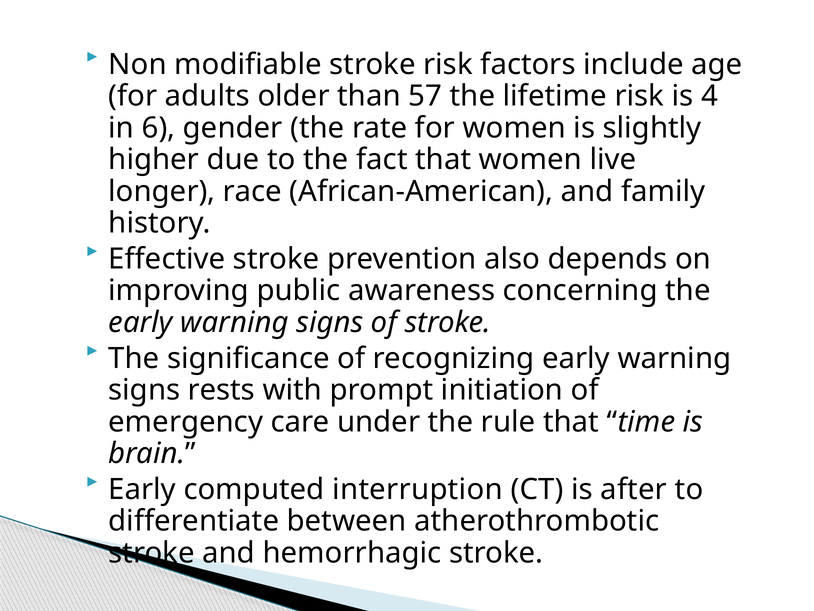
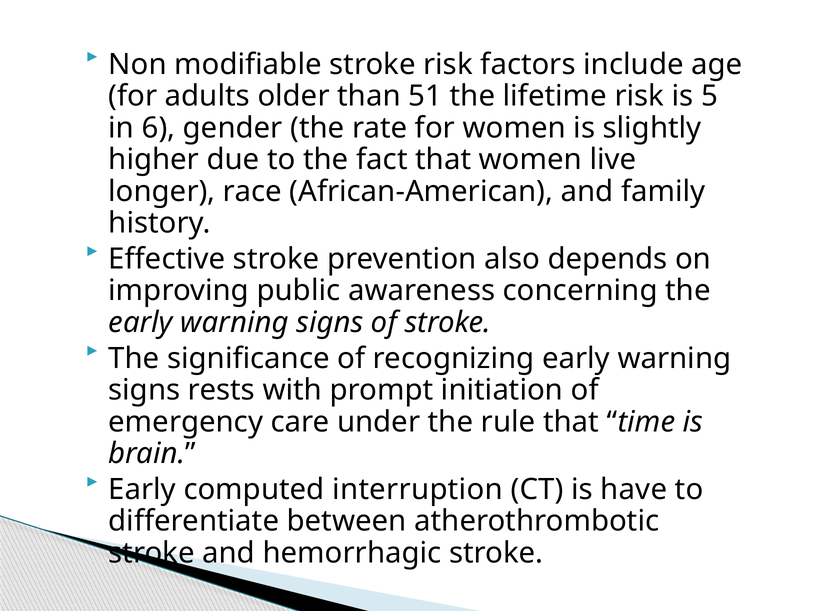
57: 57 -> 51
4: 4 -> 5
after: after -> have
